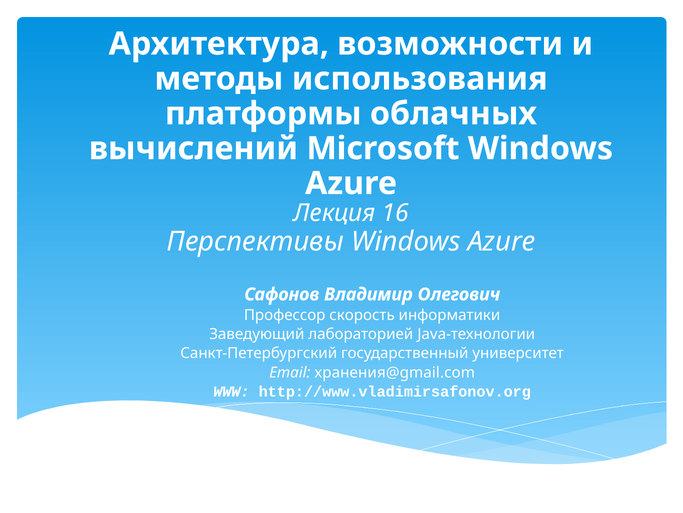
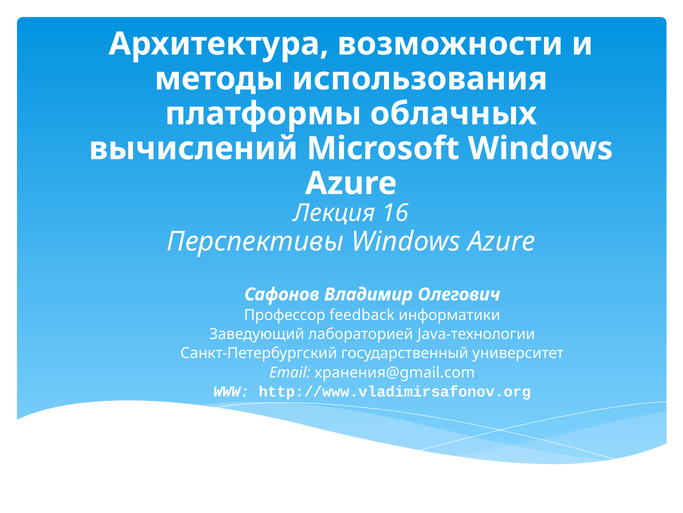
скорость: скорость -> feedback
